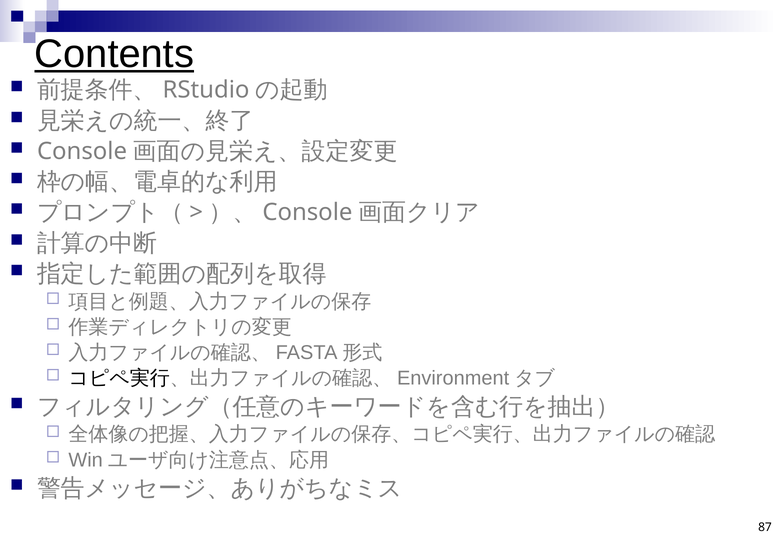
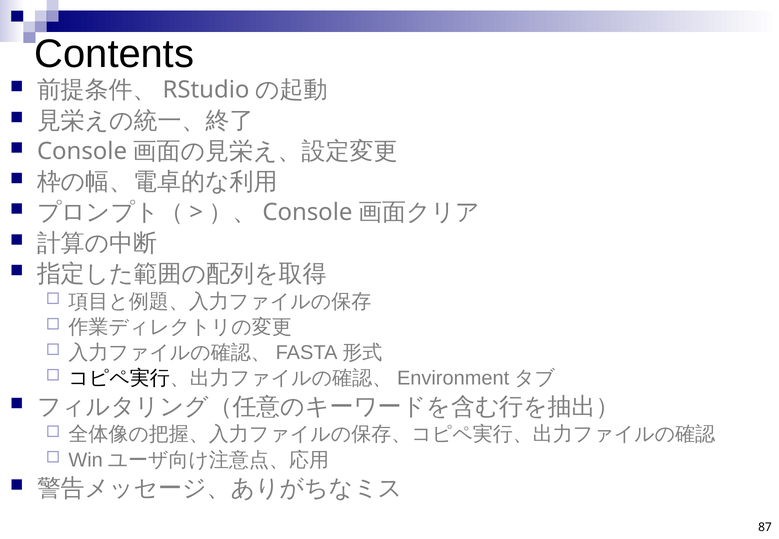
Contents underline: present -> none
